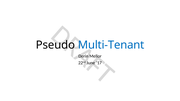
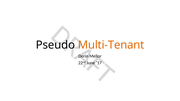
Multi-Tenant colour: blue -> orange
